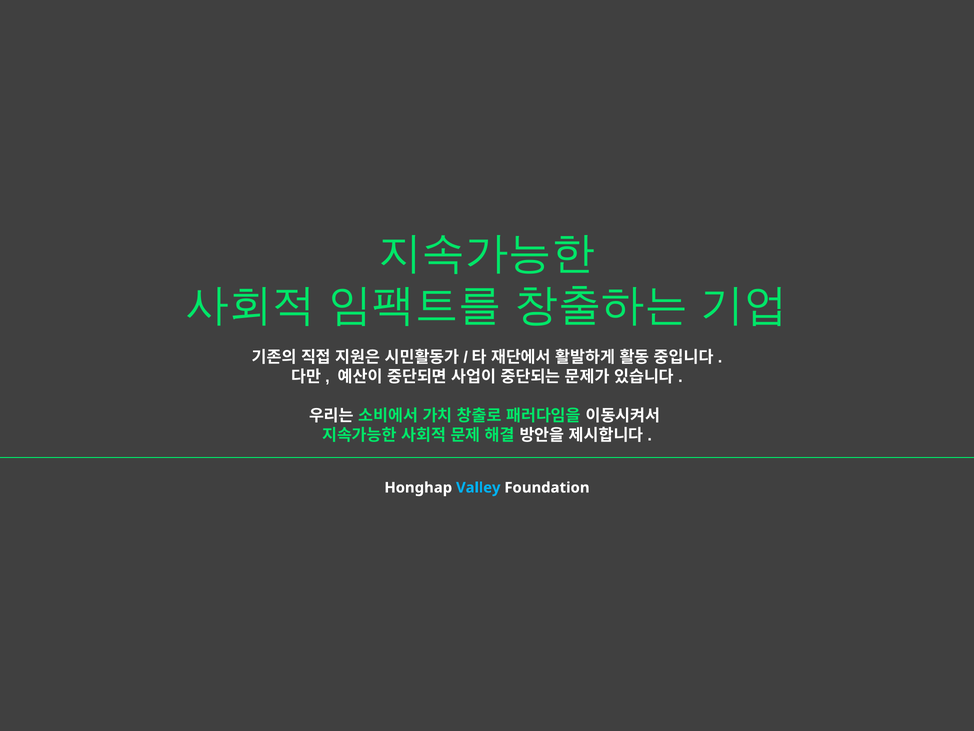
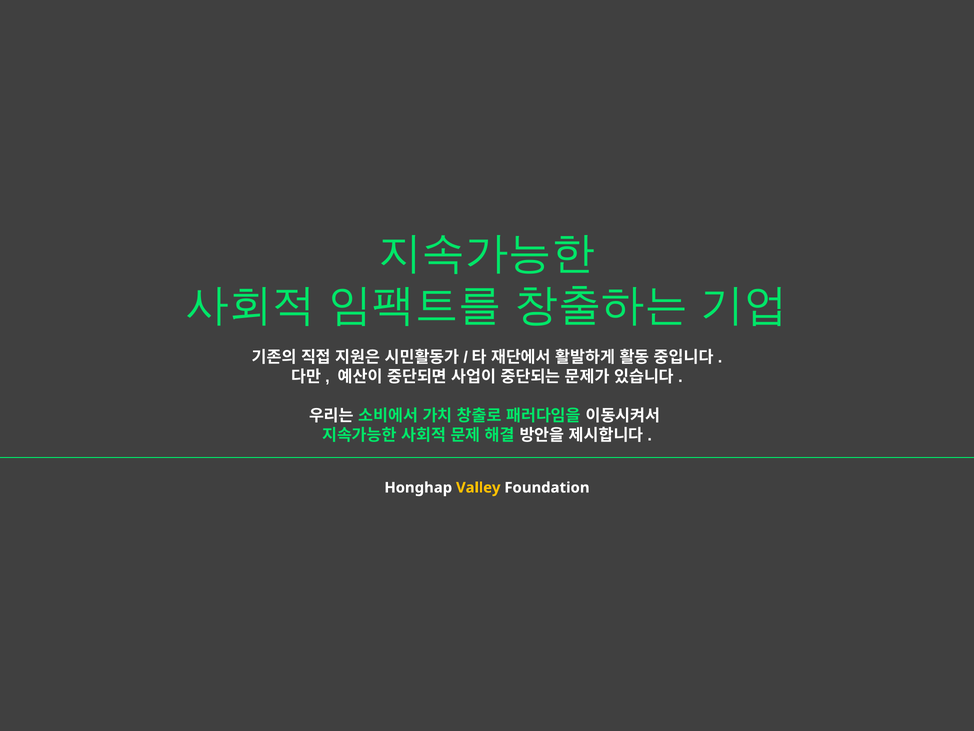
Valley colour: light blue -> yellow
